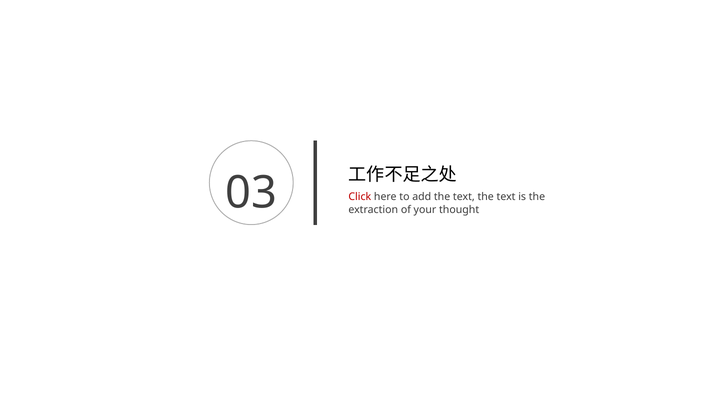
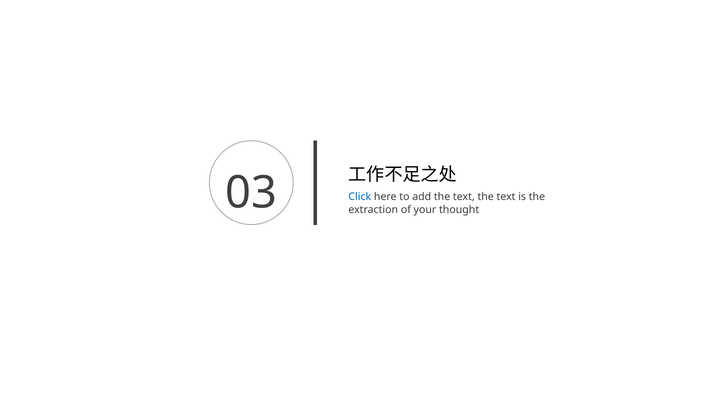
Click colour: red -> blue
